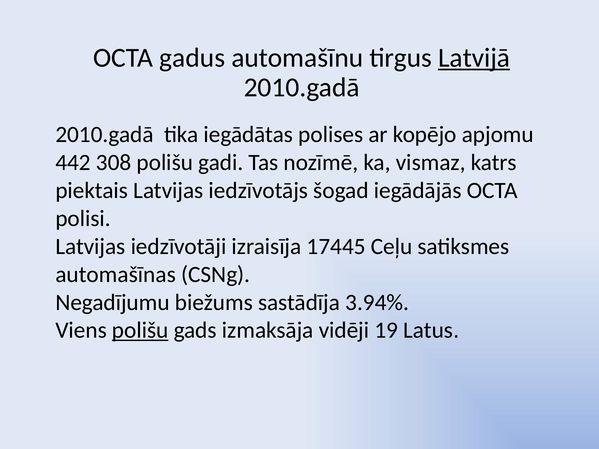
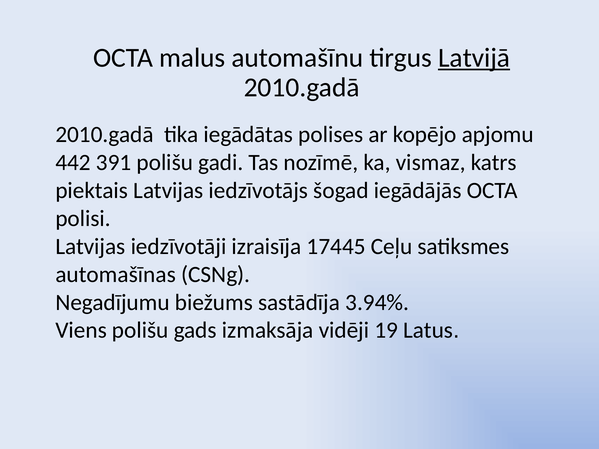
gadus: gadus -> malus
308: 308 -> 391
polišu at (140, 330) underline: present -> none
